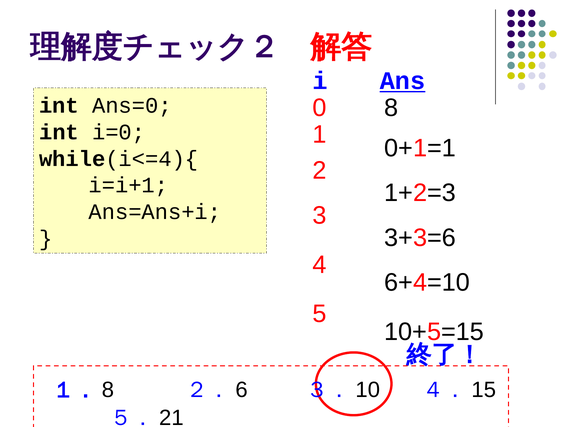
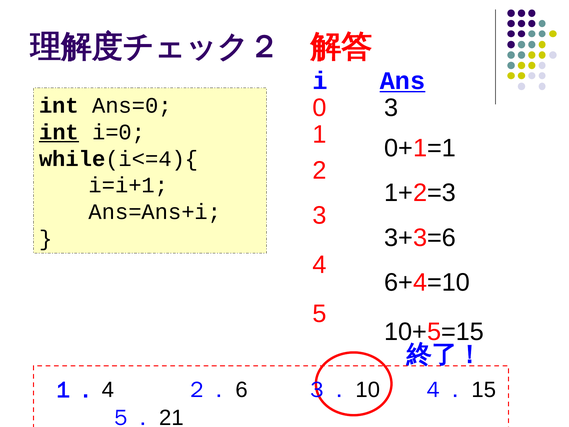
0 8: 8 -> 3
int at (59, 132) underline: none -> present
8 at (108, 390): 8 -> 4
